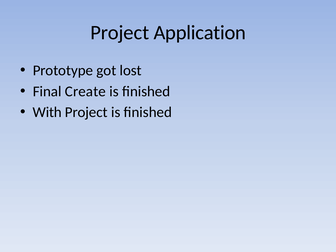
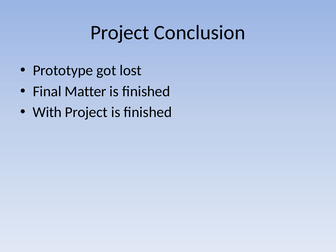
Application: Application -> Conclusion
Create: Create -> Matter
